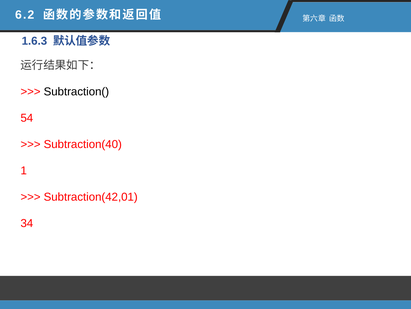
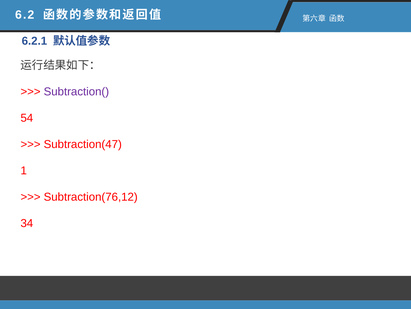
1.6.3: 1.6.3 -> 6.2.1
Subtraction( colour: black -> purple
Subtraction(40: Subtraction(40 -> Subtraction(47
Subtraction(42,01: Subtraction(42,01 -> Subtraction(76,12
